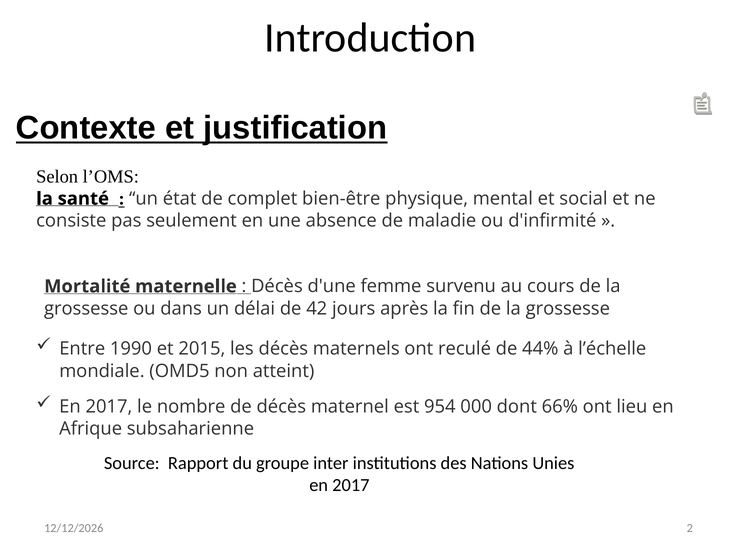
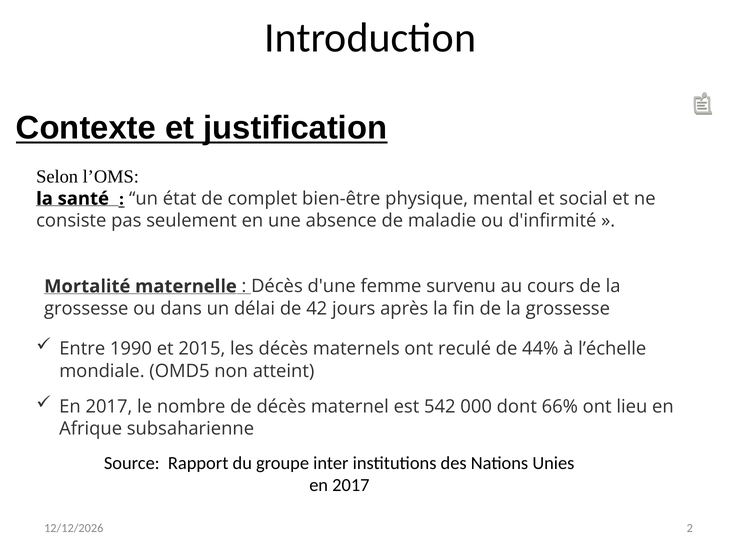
954: 954 -> 542
